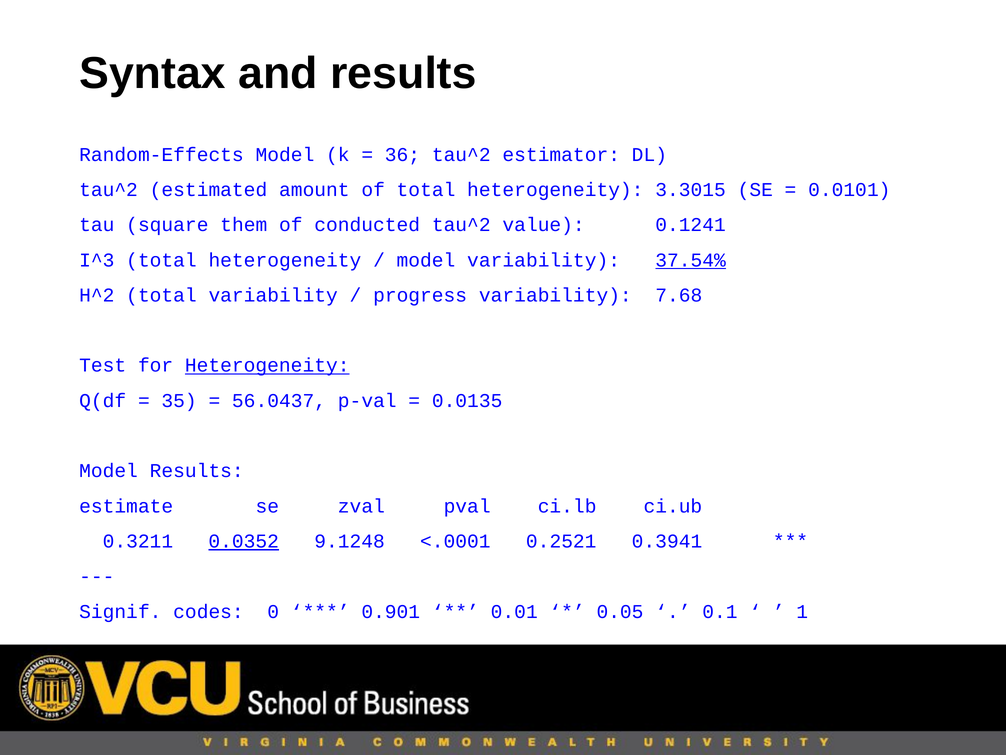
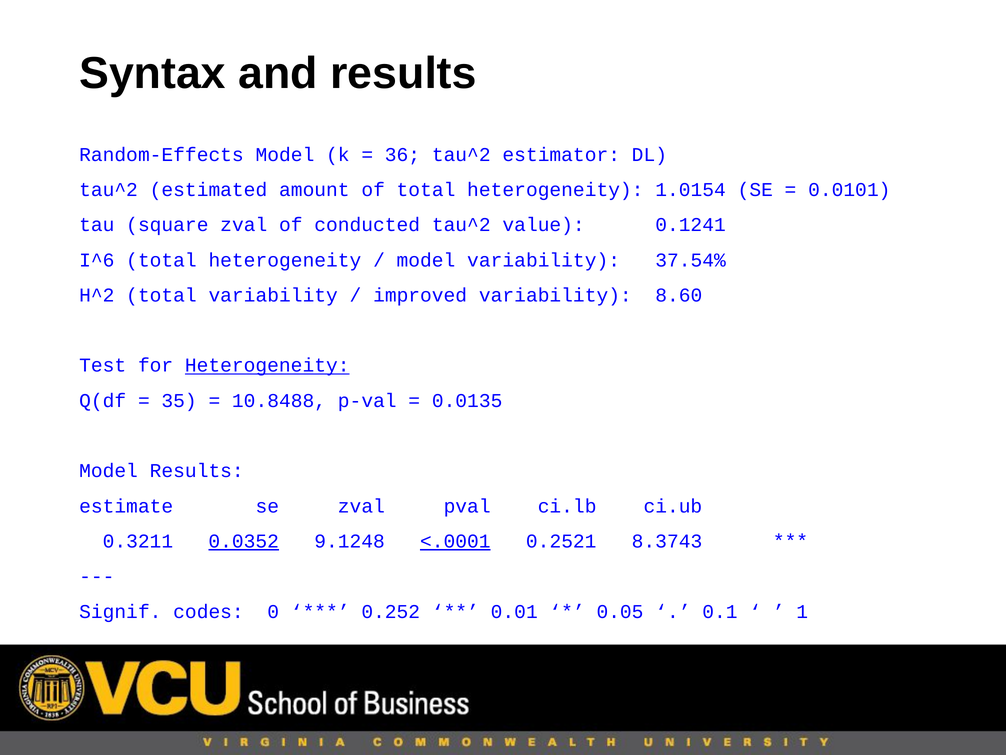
3.3015: 3.3015 -> 1.0154
square them: them -> zval
I^3: I^3 -> I^6
37.54% underline: present -> none
progress: progress -> improved
7.68: 7.68 -> 8.60
56.0437: 56.0437 -> 10.8488
<.0001 underline: none -> present
0.3941: 0.3941 -> 8.3743
0.901: 0.901 -> 0.252
